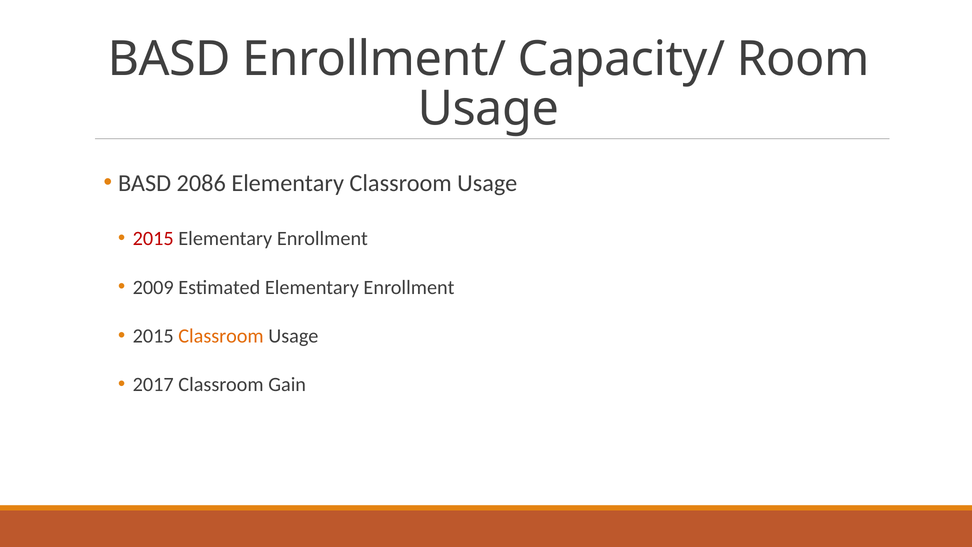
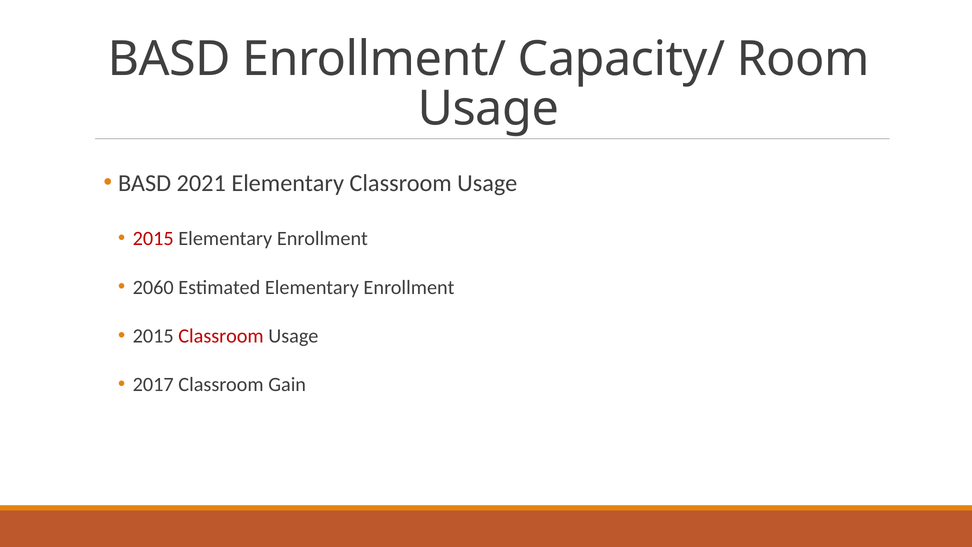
2086: 2086 -> 2021
2009: 2009 -> 2060
Classroom at (221, 336) colour: orange -> red
